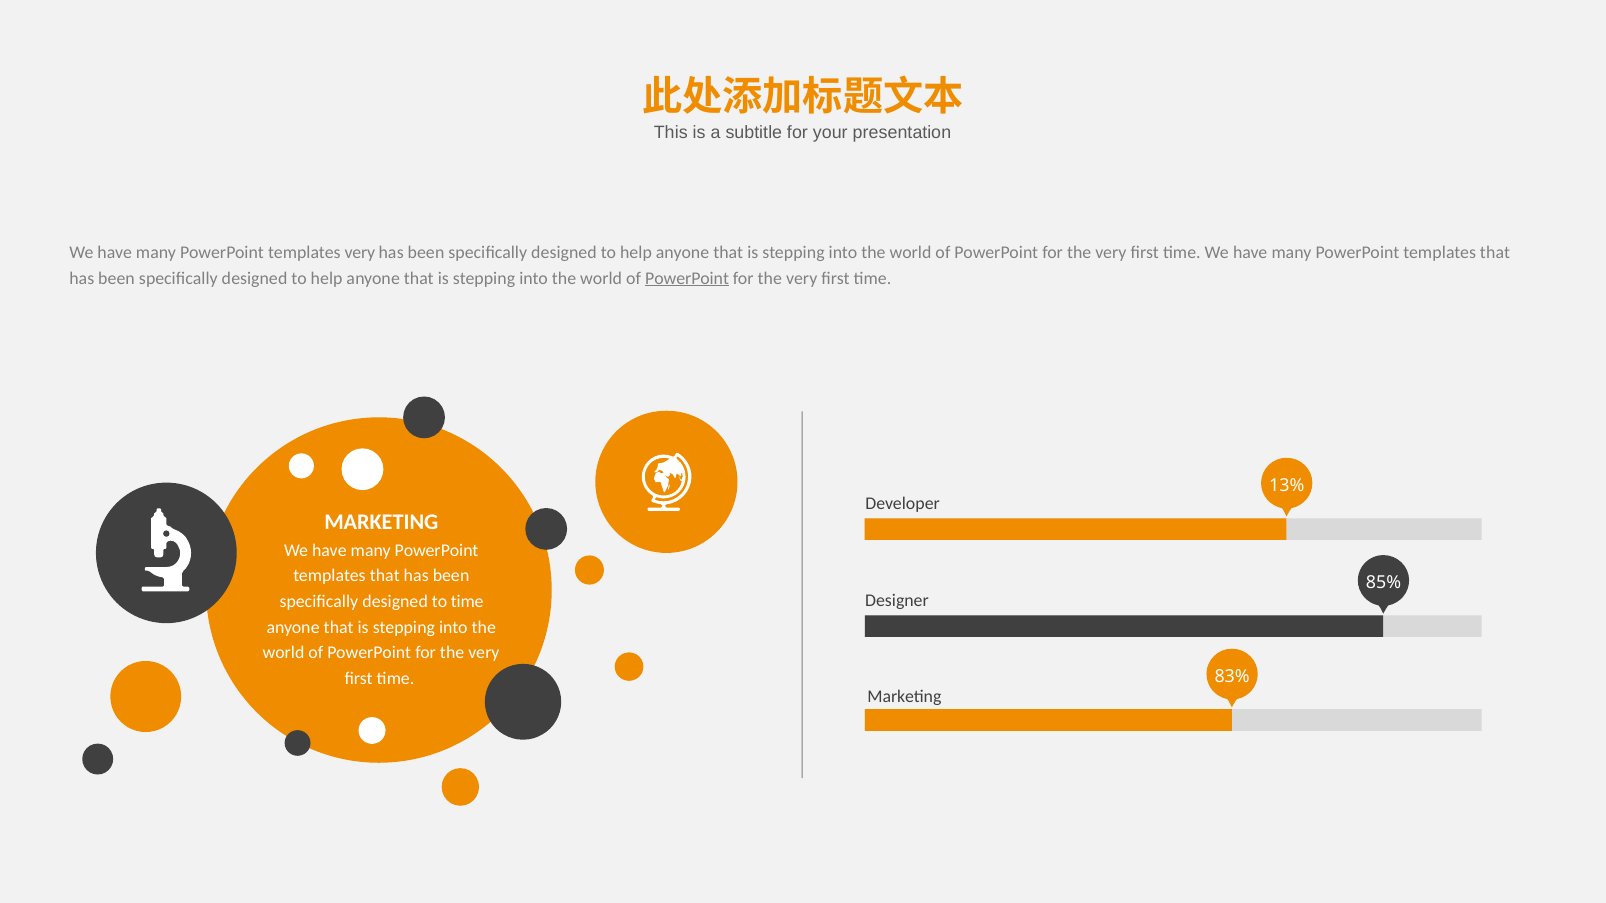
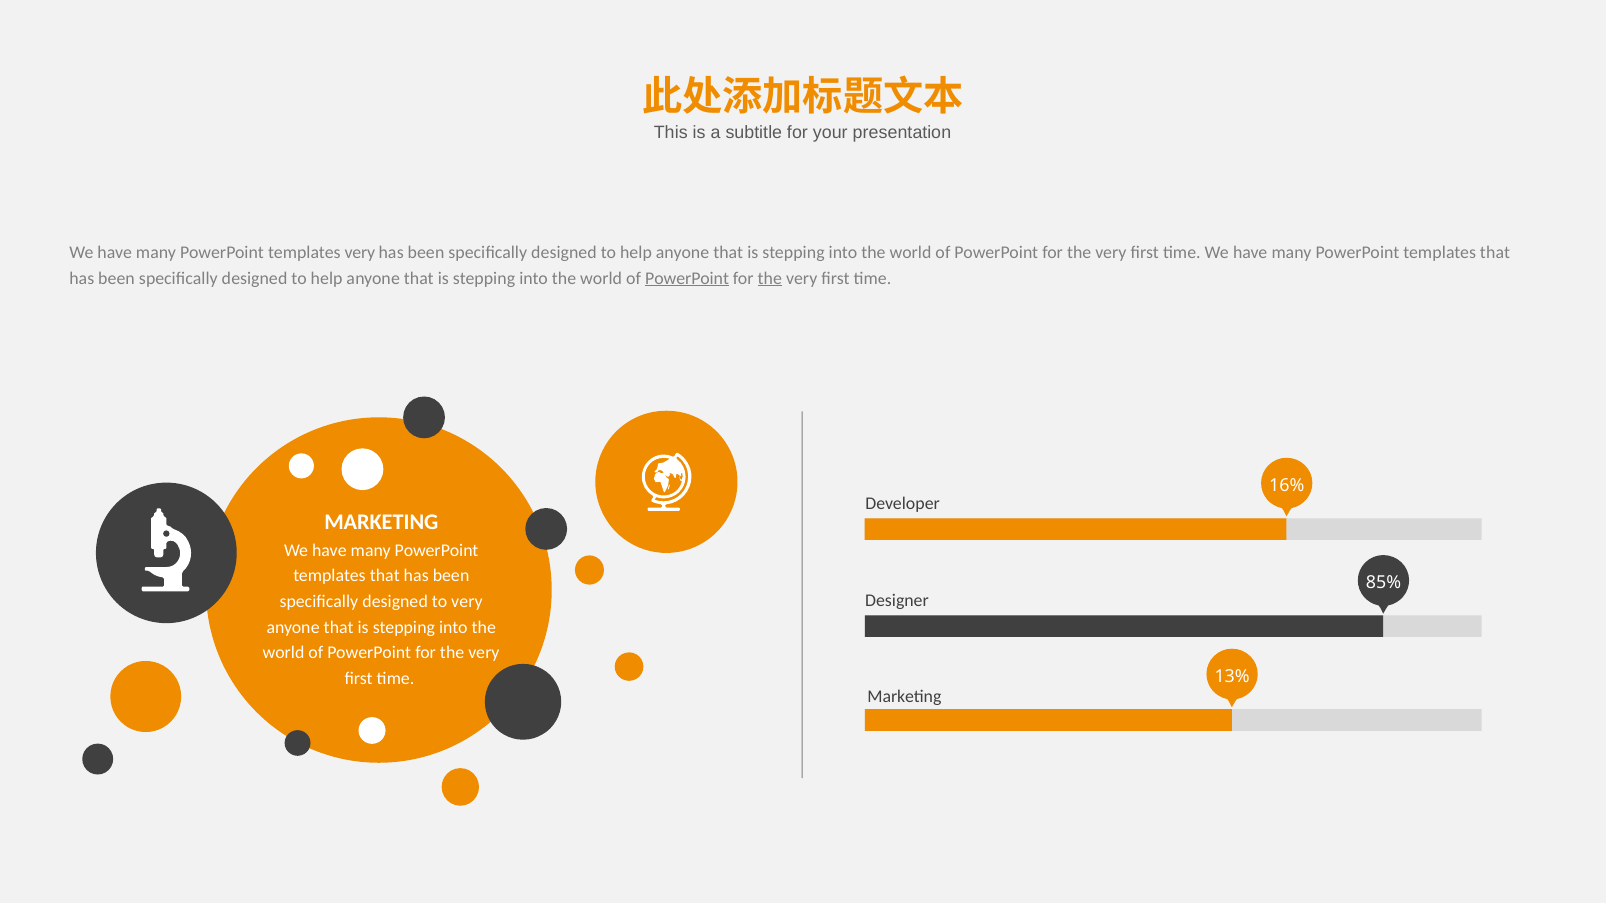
the at (770, 278) underline: none -> present
13%: 13% -> 16%
to time: time -> very
83%: 83% -> 13%
